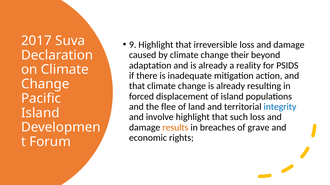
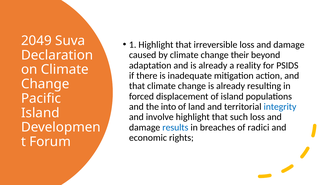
2017: 2017 -> 2049
9: 9 -> 1
flee: flee -> into
results colour: orange -> blue
grave: grave -> radici
